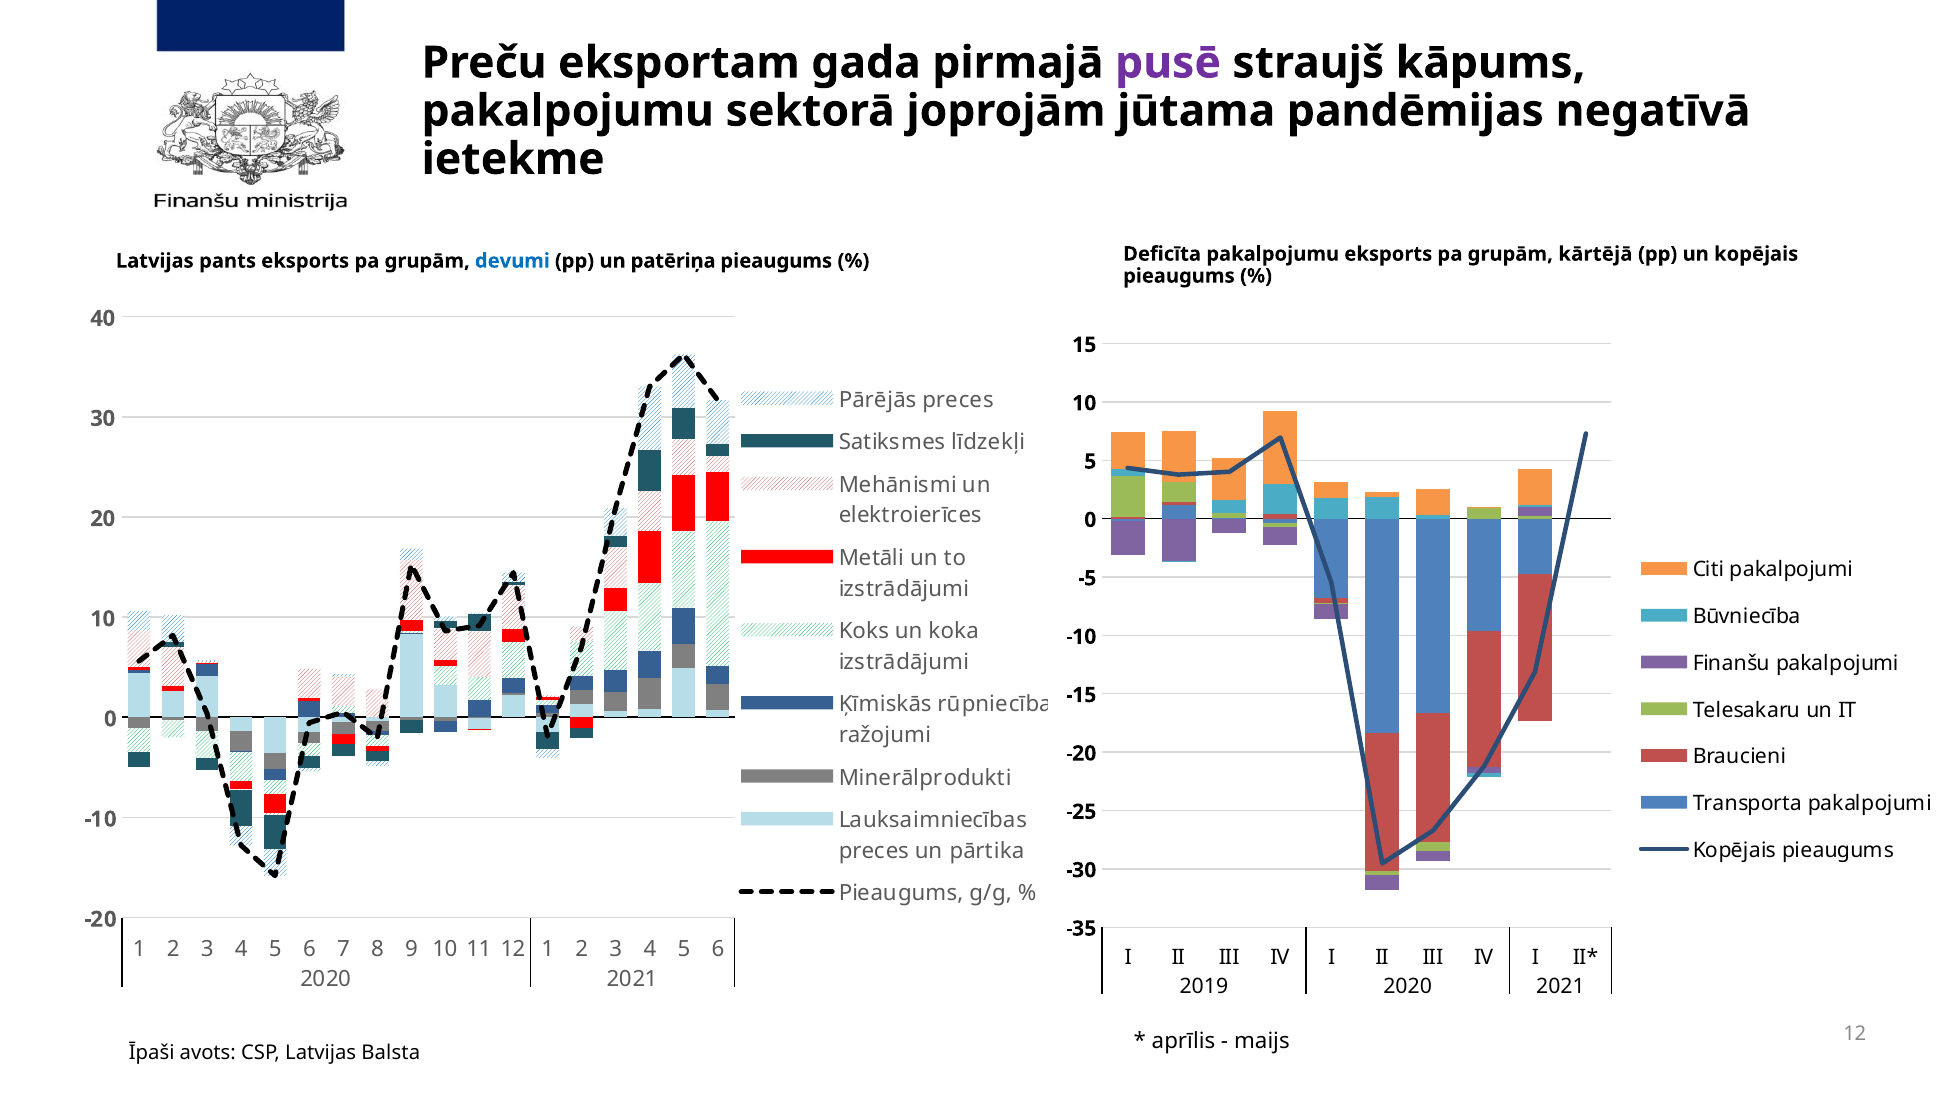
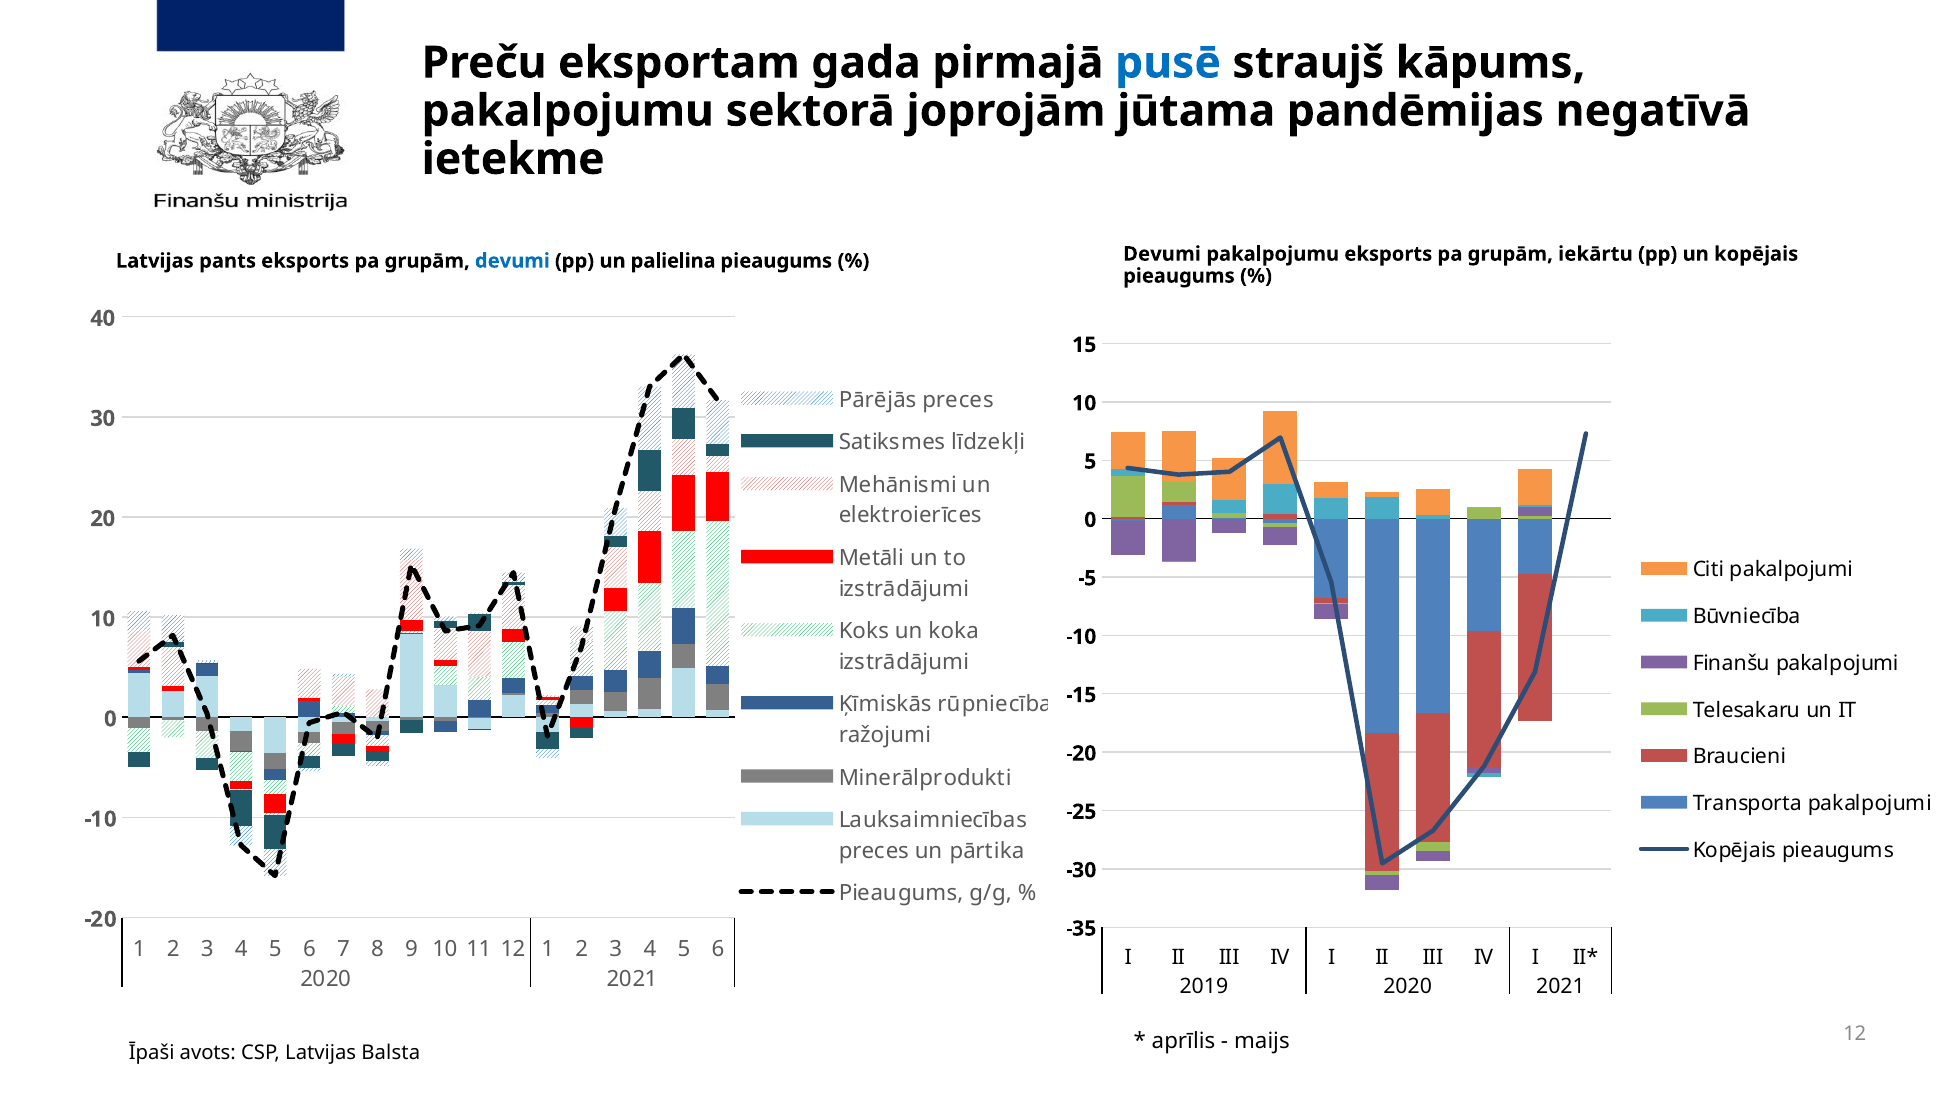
pusē colour: purple -> blue
patēriņa: patēriņa -> palielina
Deficīta at (1162, 254): Deficīta -> Devumi
kārtējā: kārtējā -> iekārtu
